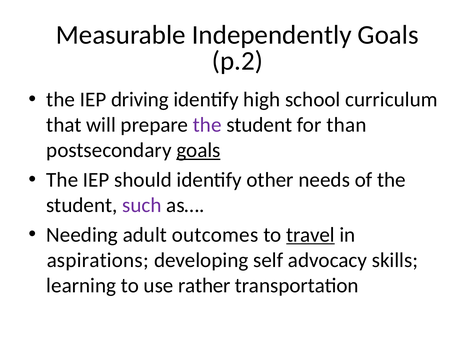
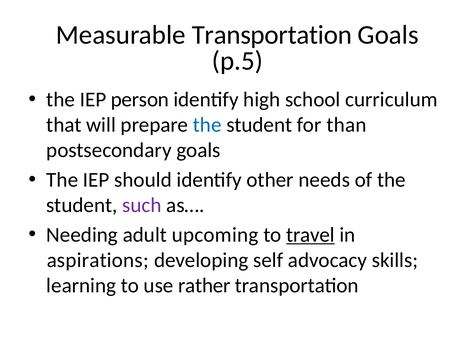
Measurable Independently: Independently -> Transportation
p.2: p.2 -> p.5
driving: driving -> person
the at (207, 125) colour: purple -> blue
goals at (198, 150) underline: present -> none
outcomes: outcomes -> upcoming
